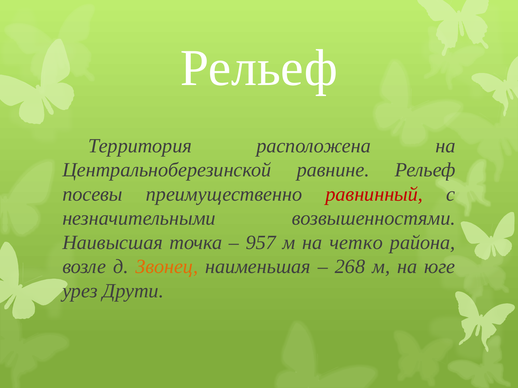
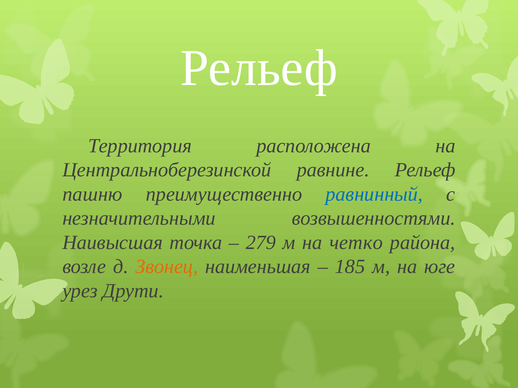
посевы: посевы -> пашню
равнинный colour: red -> blue
957: 957 -> 279
268: 268 -> 185
